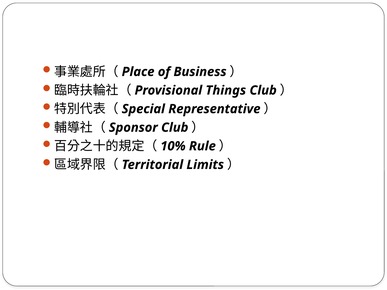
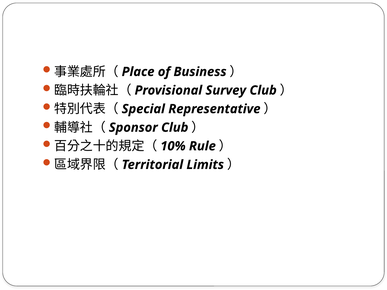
Things: Things -> Survey
